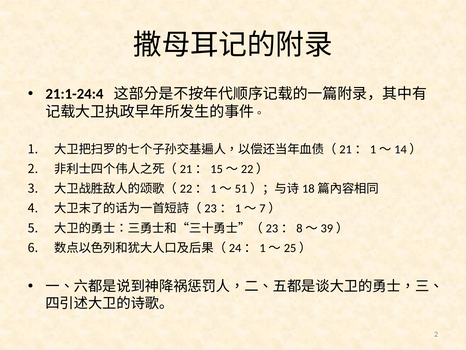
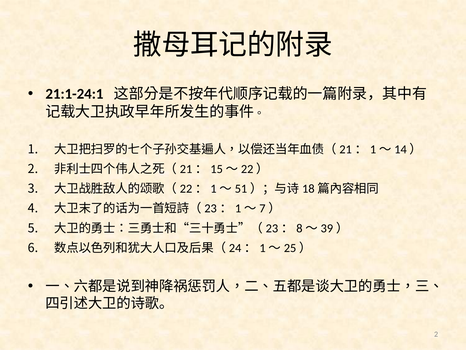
21:1-24:4: 21:1-24:4 -> 21:1-24:1
